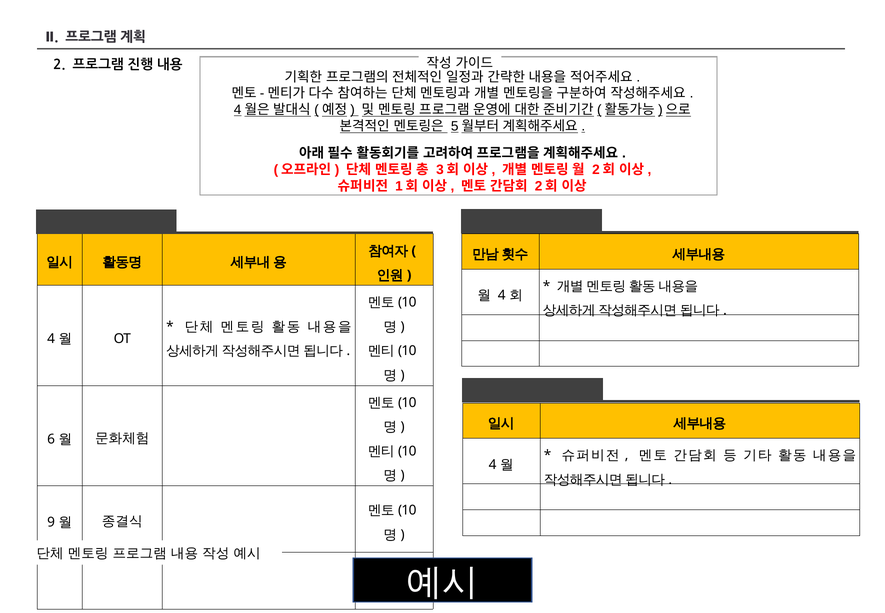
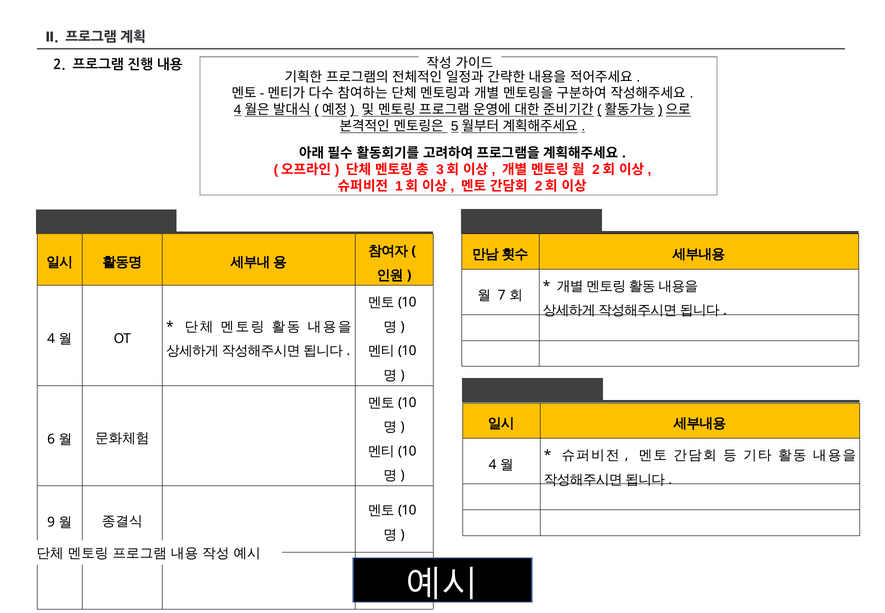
4 at (502, 295): 4 -> 7
